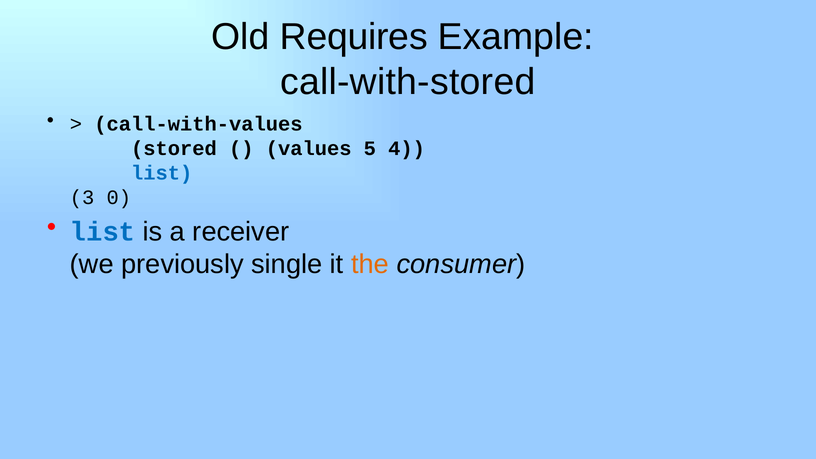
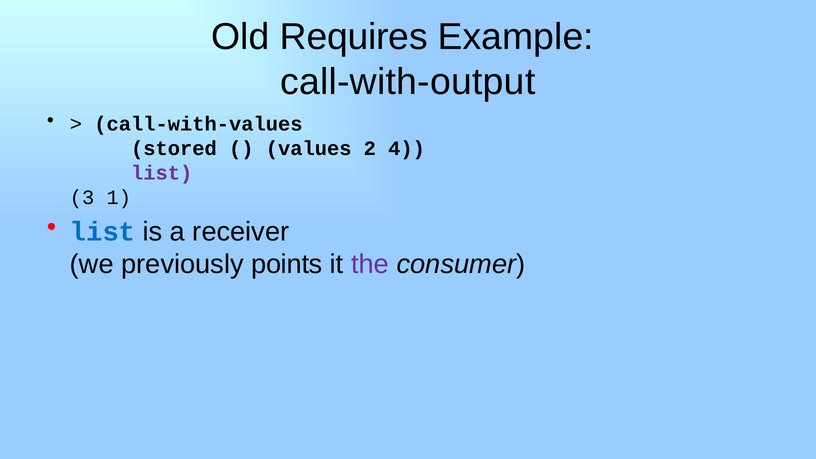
call-with-stored: call-with-stored -> call-with-output
5: 5 -> 2
list at (162, 173) colour: blue -> purple
0: 0 -> 1
single: single -> points
the colour: orange -> purple
